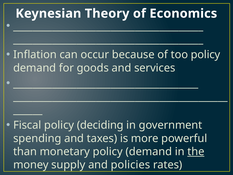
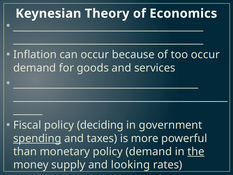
too policy: policy -> occur
spending underline: none -> present
policies: policies -> looking
